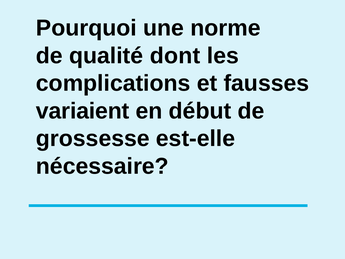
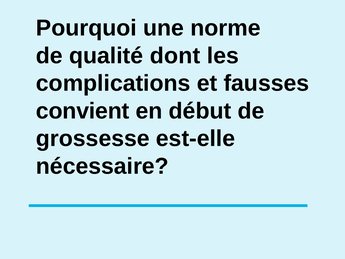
variaient: variaient -> convient
